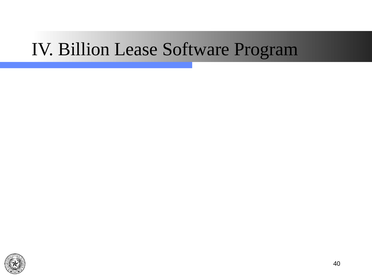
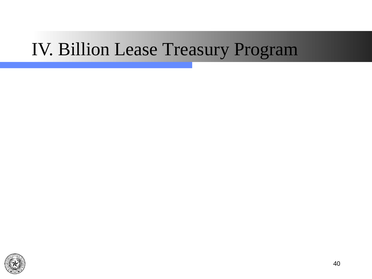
Software: Software -> Treasury
